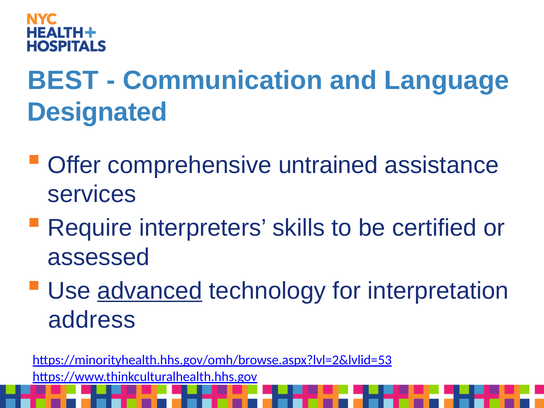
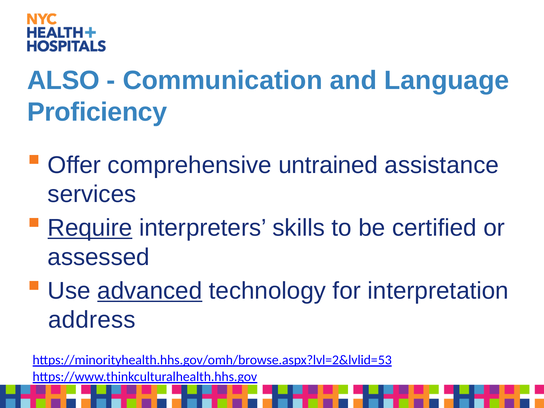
BEST: BEST -> ALSO
Designated: Designated -> Proficiency
Require underline: none -> present
